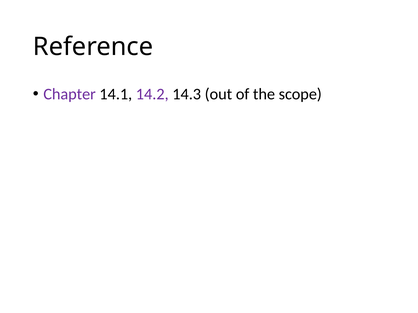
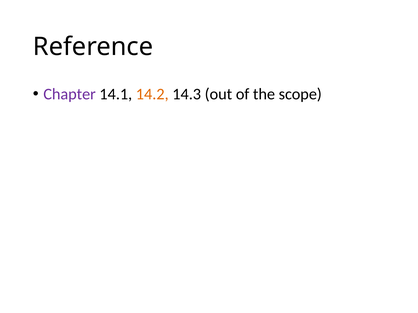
14.2 colour: purple -> orange
